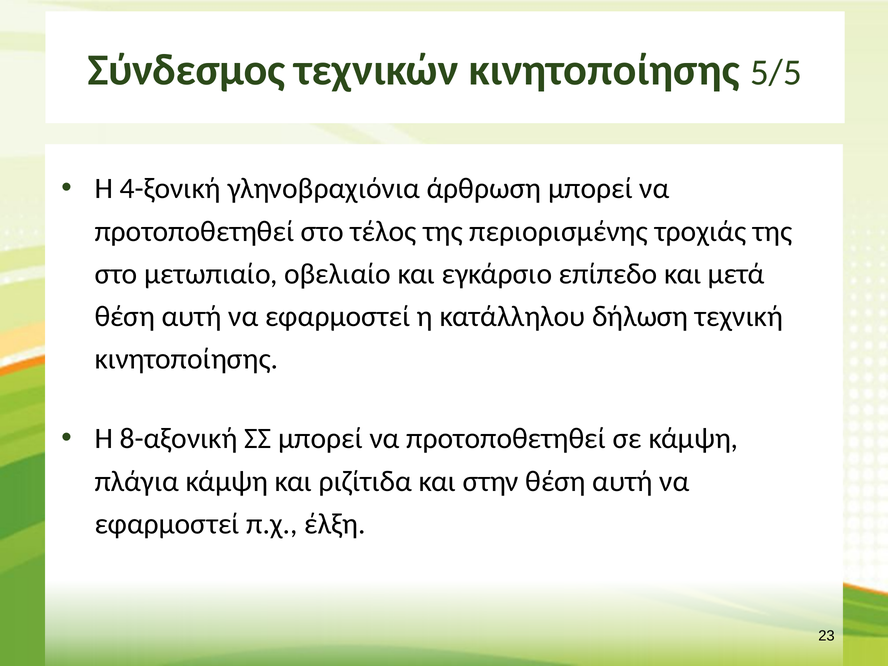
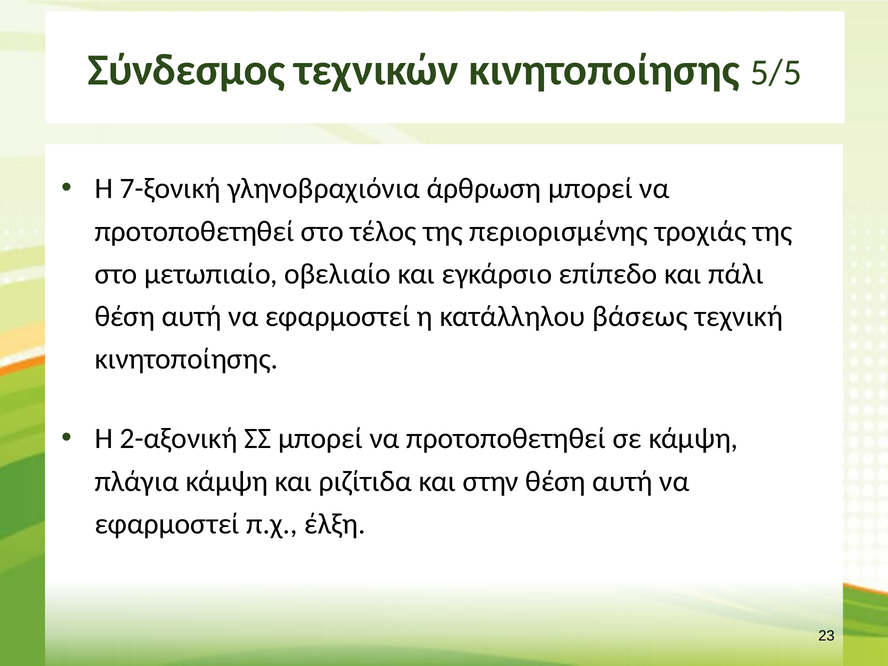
4-ξονική: 4-ξονική -> 7-ξονική
μετά: μετά -> πάλι
δήλωση: δήλωση -> βάσεως
8-αξονική: 8-αξονική -> 2-αξονική
